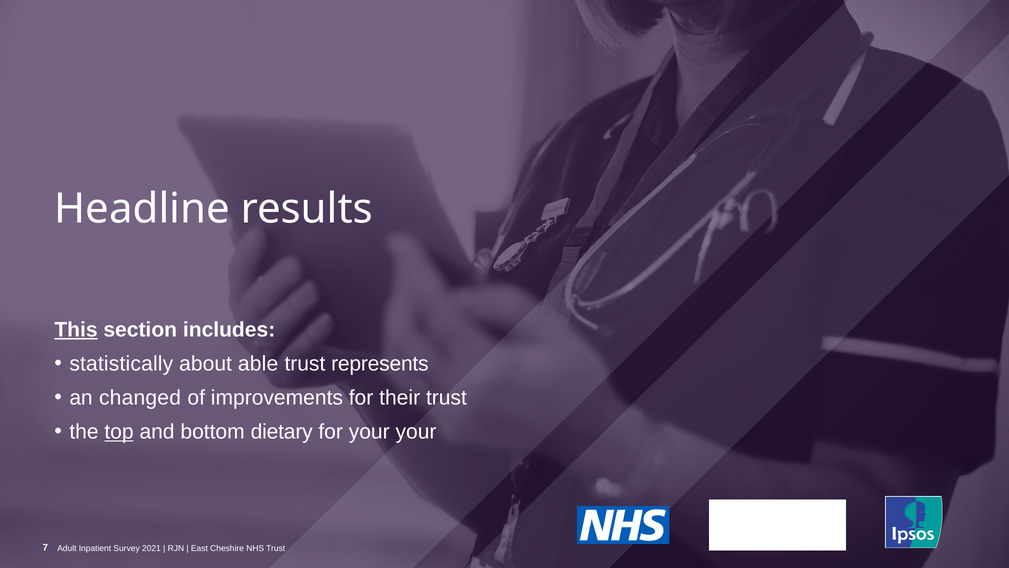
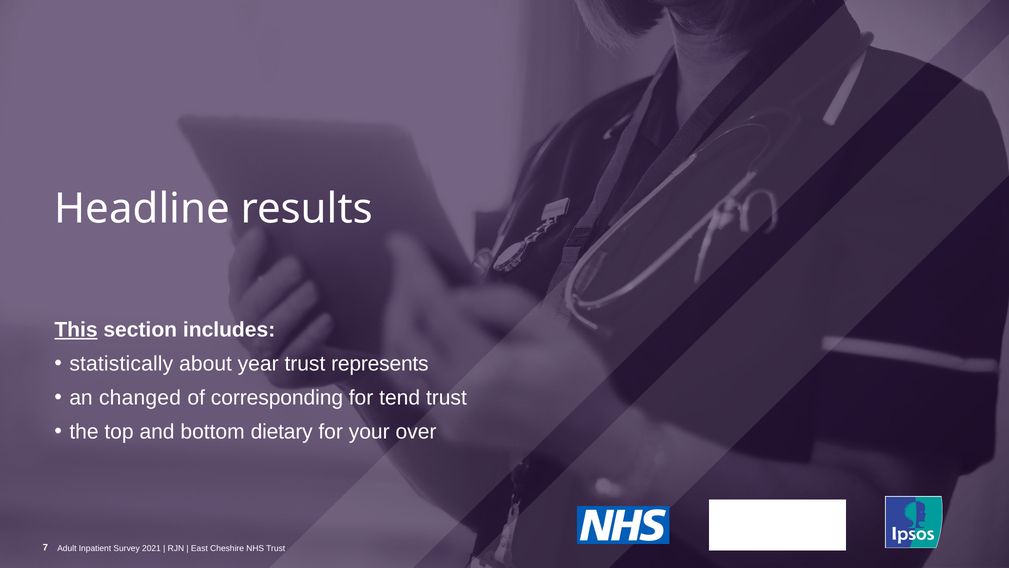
able: able -> year
improvements: improvements -> corresponding
their: their -> tend
top underline: present -> none
your your: your -> over
